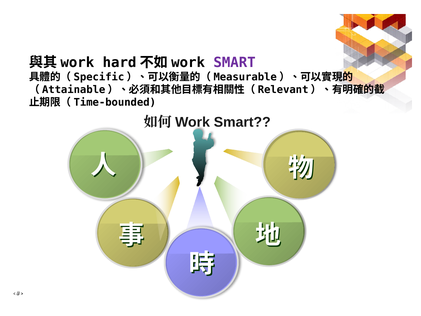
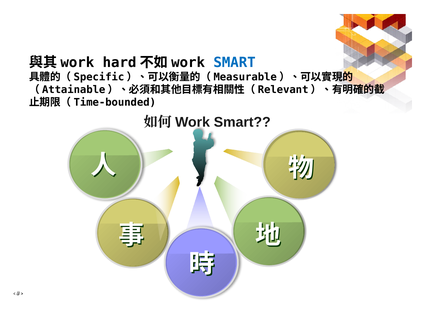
SMART at (235, 62) colour: purple -> blue
